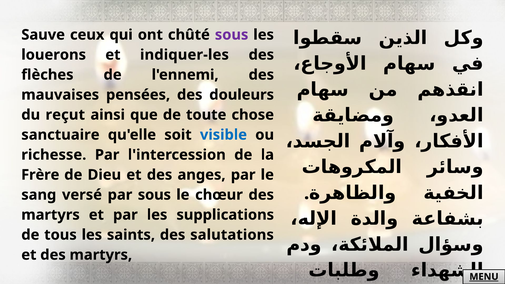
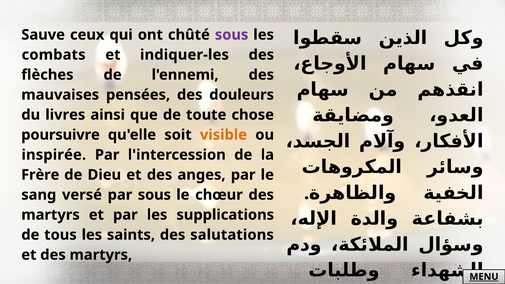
louerons: louerons -> combats
reçut: reçut -> livres
sanctuaire: sanctuaire -> poursuivre
visible colour: blue -> orange
richesse: richesse -> inspirée
